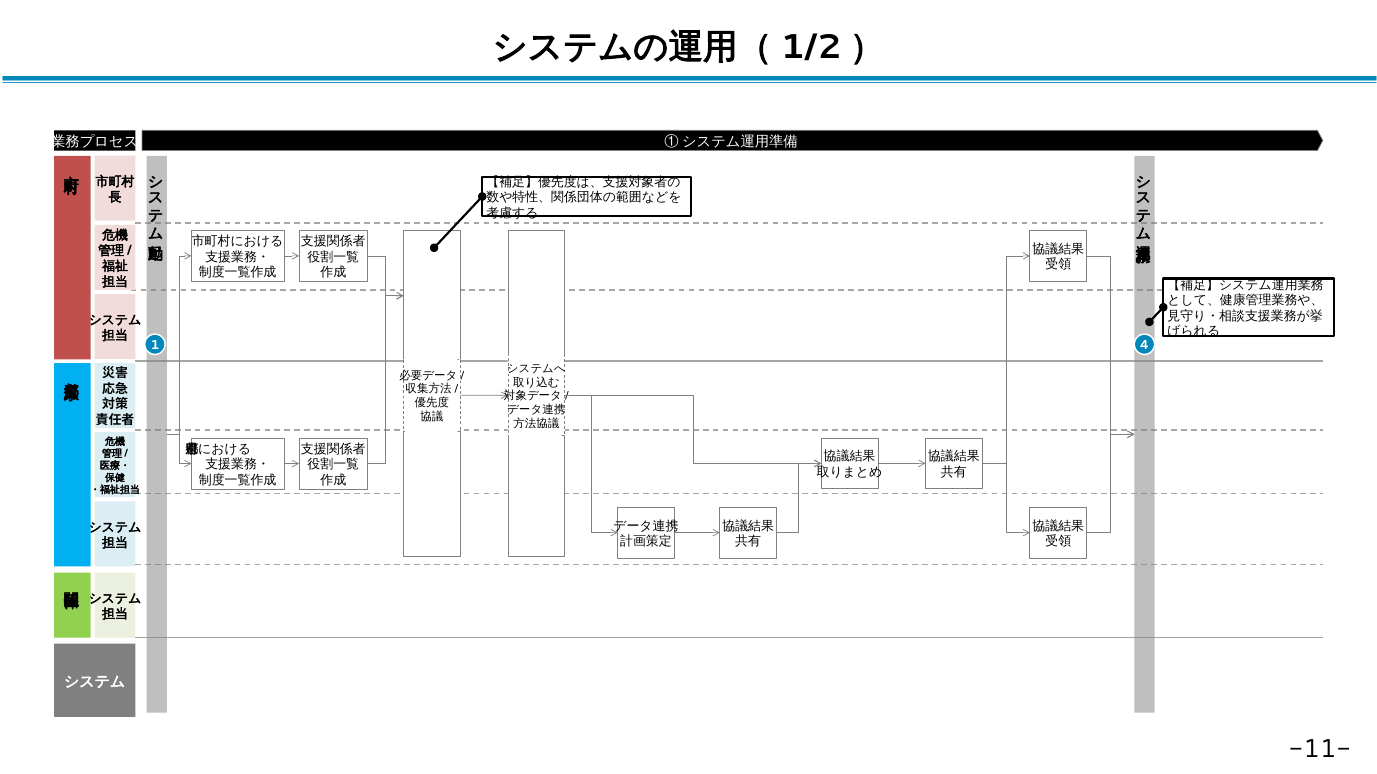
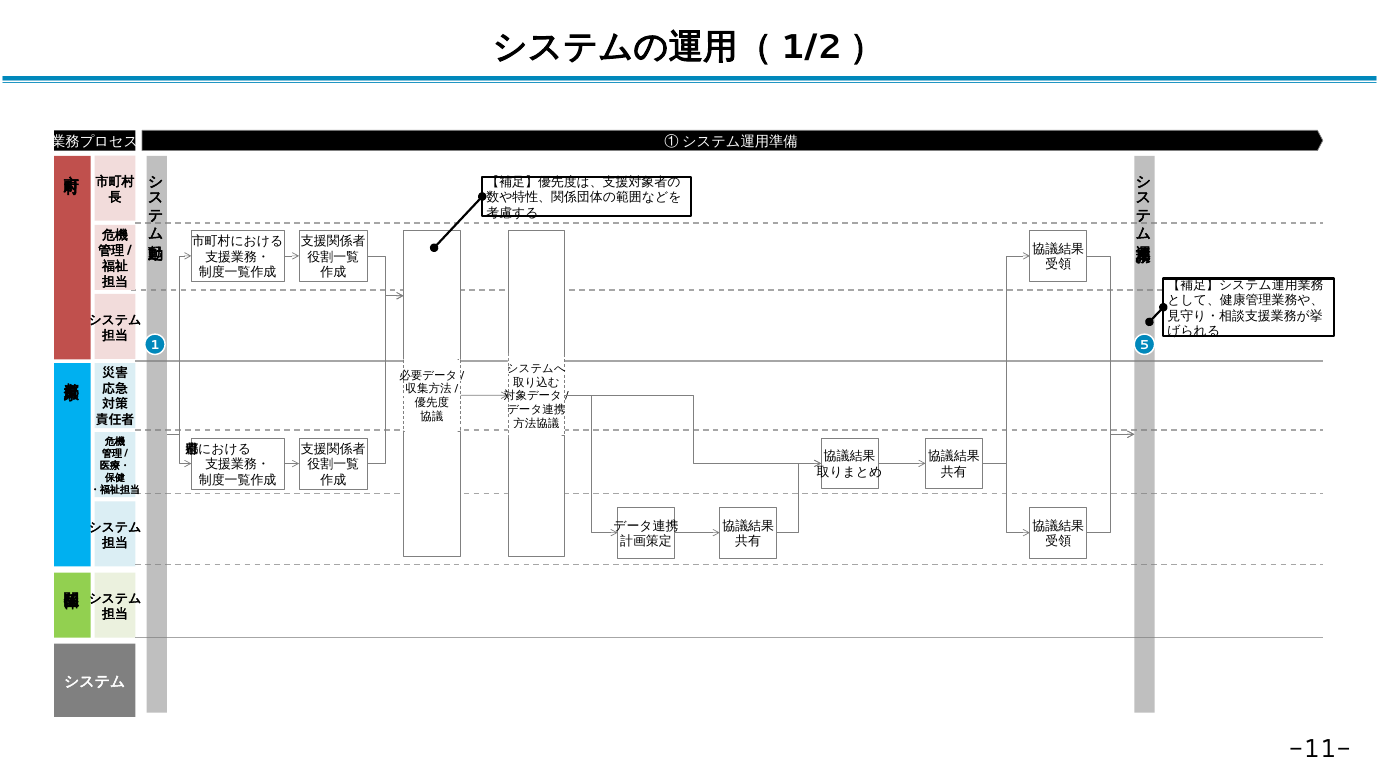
4: 4 -> 5
